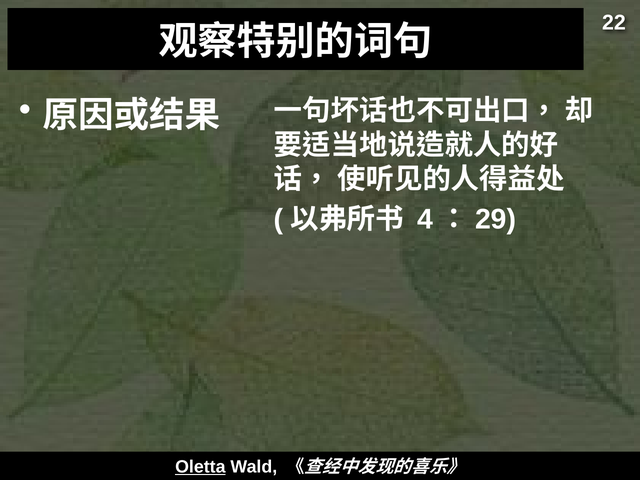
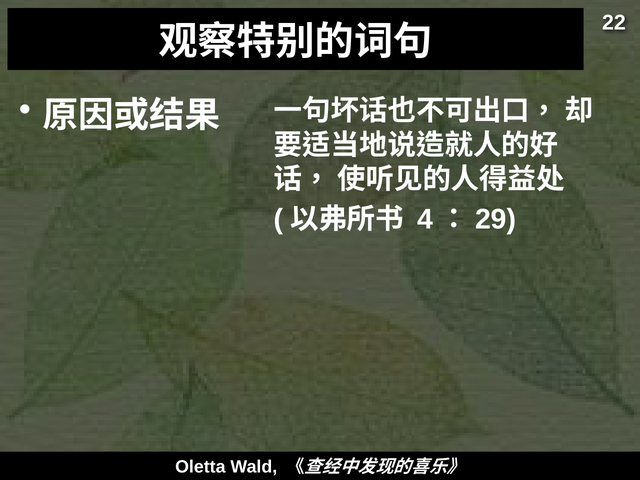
Oletta underline: present -> none
